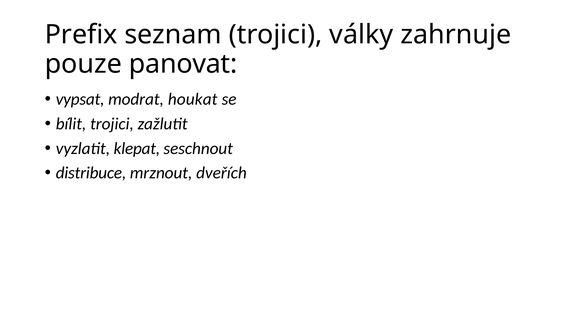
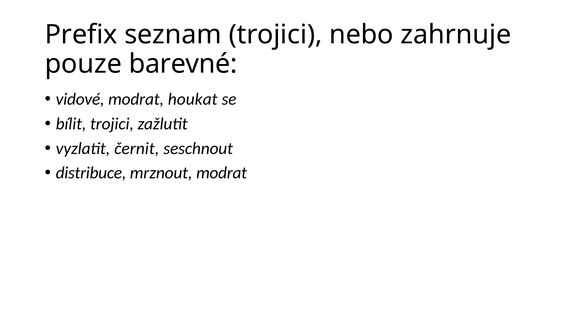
války: války -> nebo
panovat: panovat -> barevné
vypsat: vypsat -> vidové
klepat: klepat -> černit
mrznout dveřích: dveřích -> modrat
